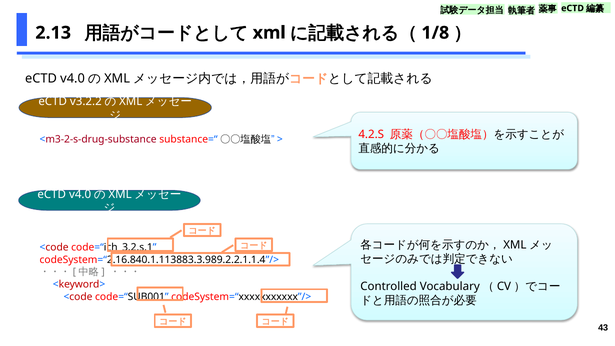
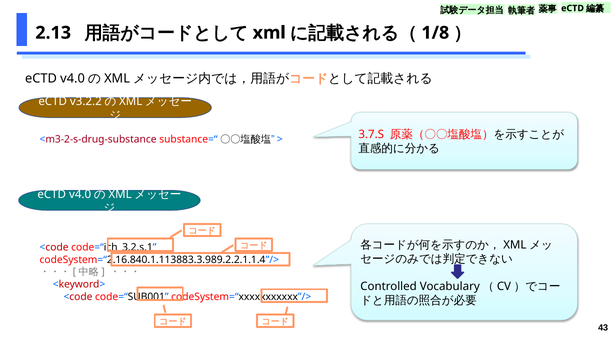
4.2.S: 4.2.S -> 3.7.S
